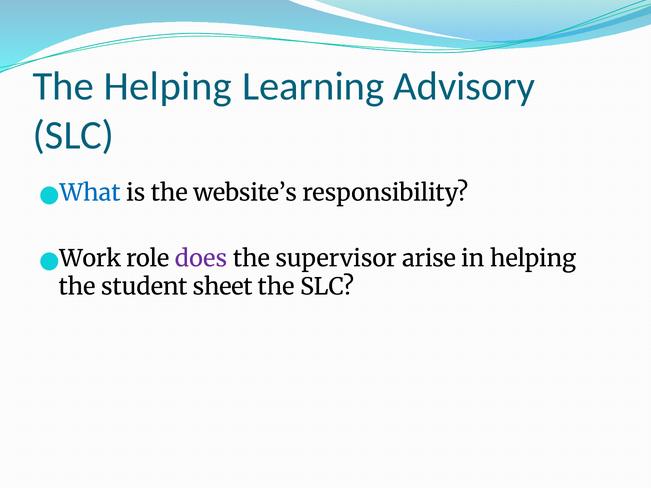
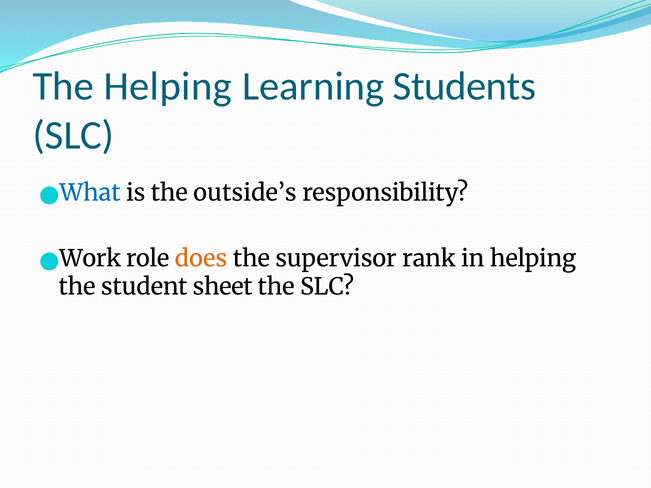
Advisory: Advisory -> Students
website’s: website’s -> outside’s
does colour: purple -> orange
arise: arise -> rank
